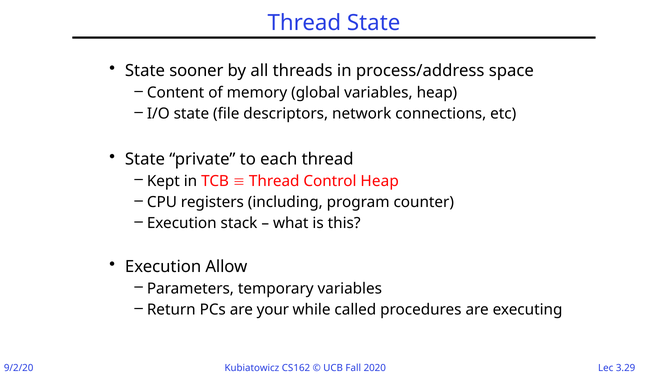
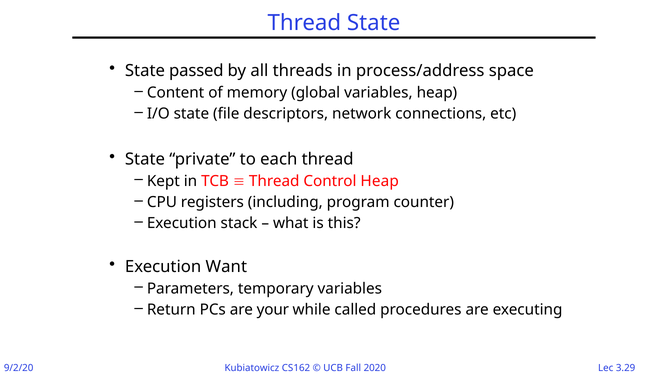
sooner: sooner -> passed
Allow: Allow -> Want
